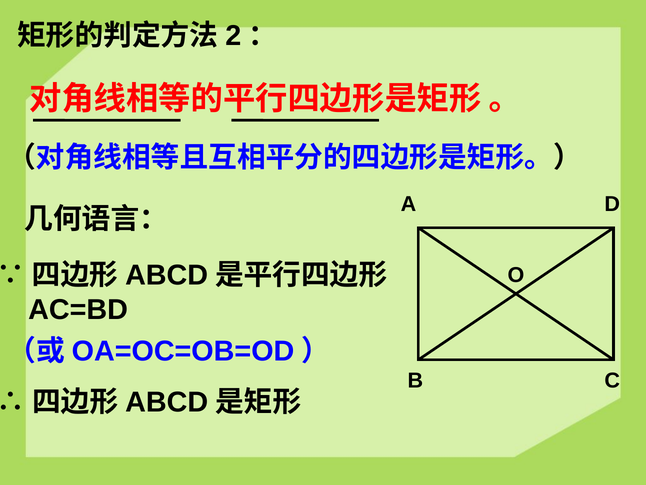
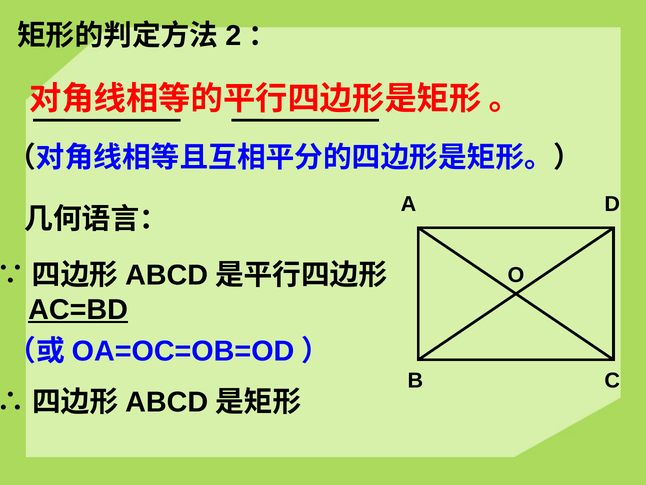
AC=BD underline: none -> present
